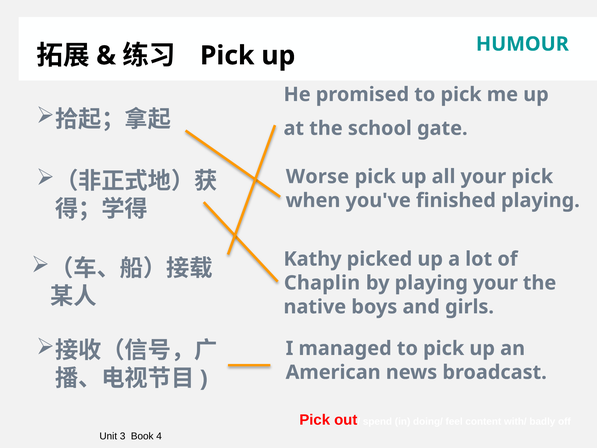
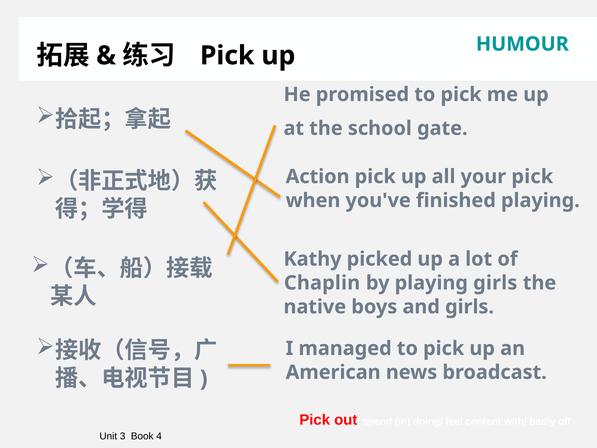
Worse: Worse -> Action
playing your: your -> girls
